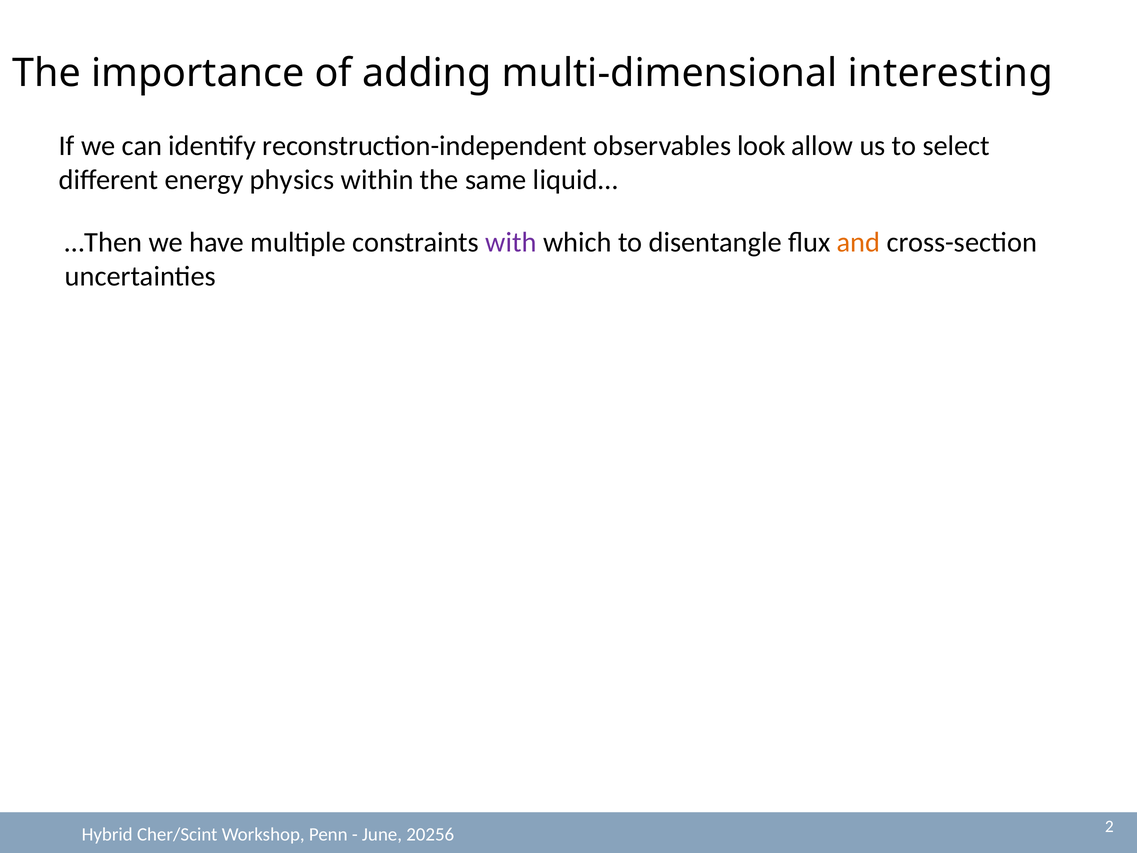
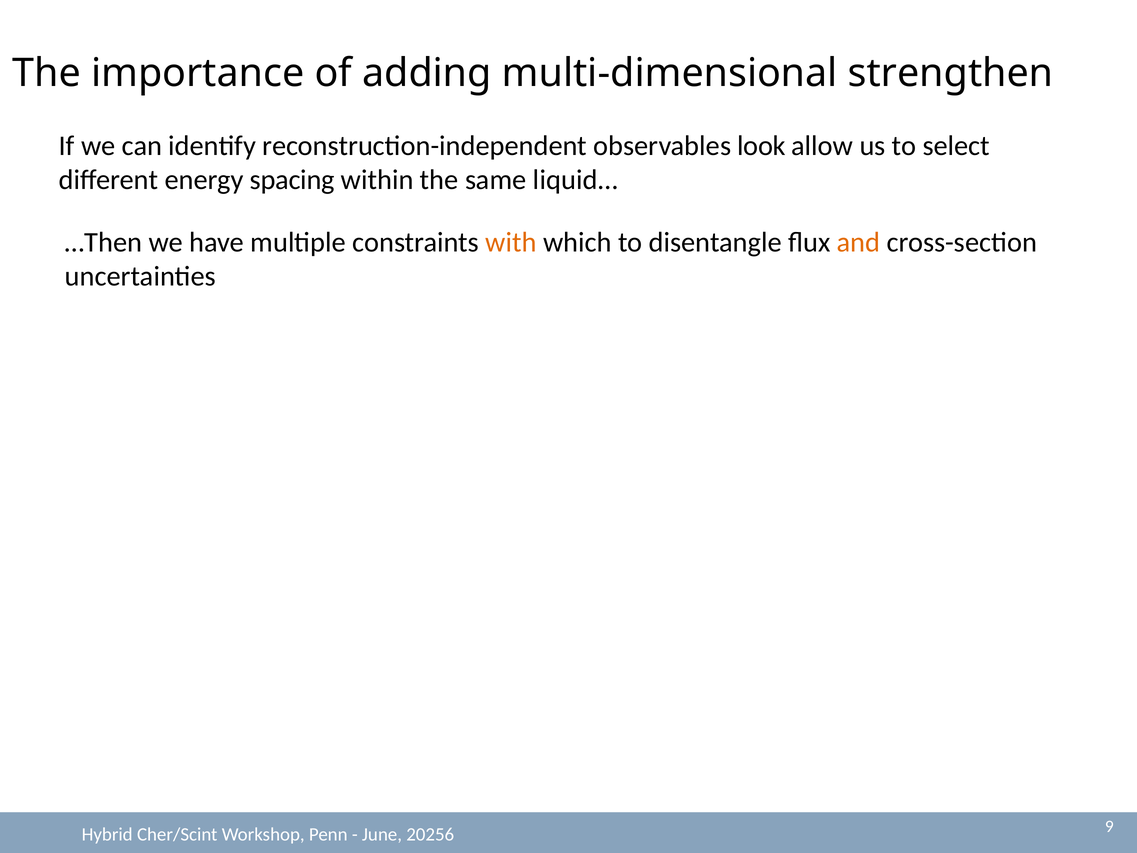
interesting: interesting -> strengthen
physics: physics -> spacing
with colour: purple -> orange
2: 2 -> 9
